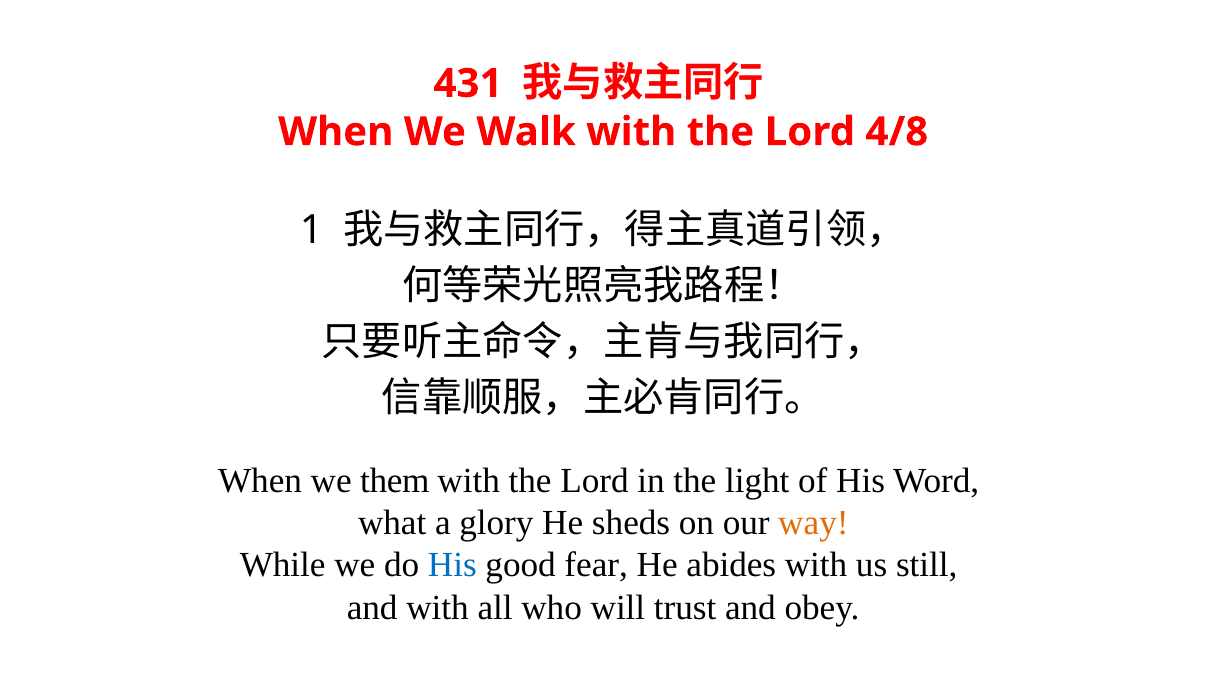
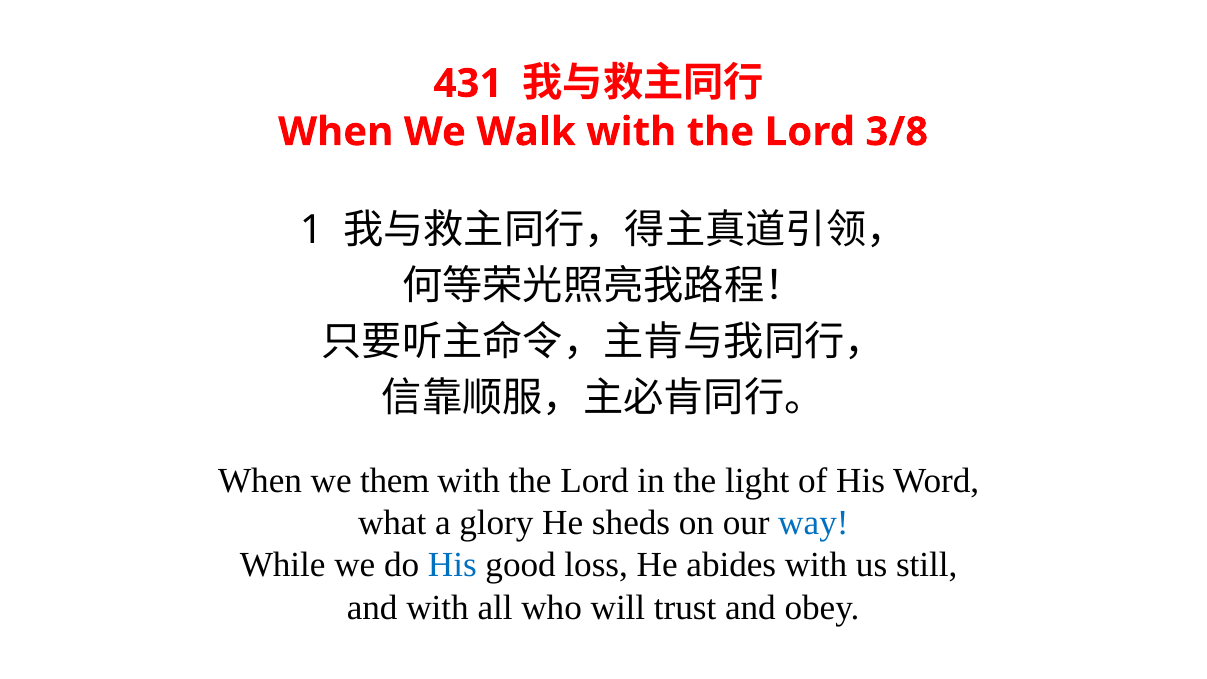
4/8: 4/8 -> 3/8
way colour: orange -> blue
fear: fear -> loss
